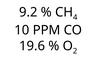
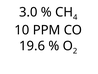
9.2: 9.2 -> 3.0
